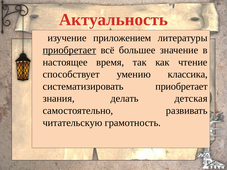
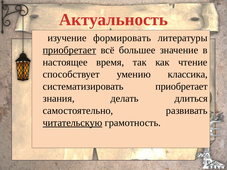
приложением: приложением -> формировать
детская: детская -> длиться
читательскую underline: none -> present
